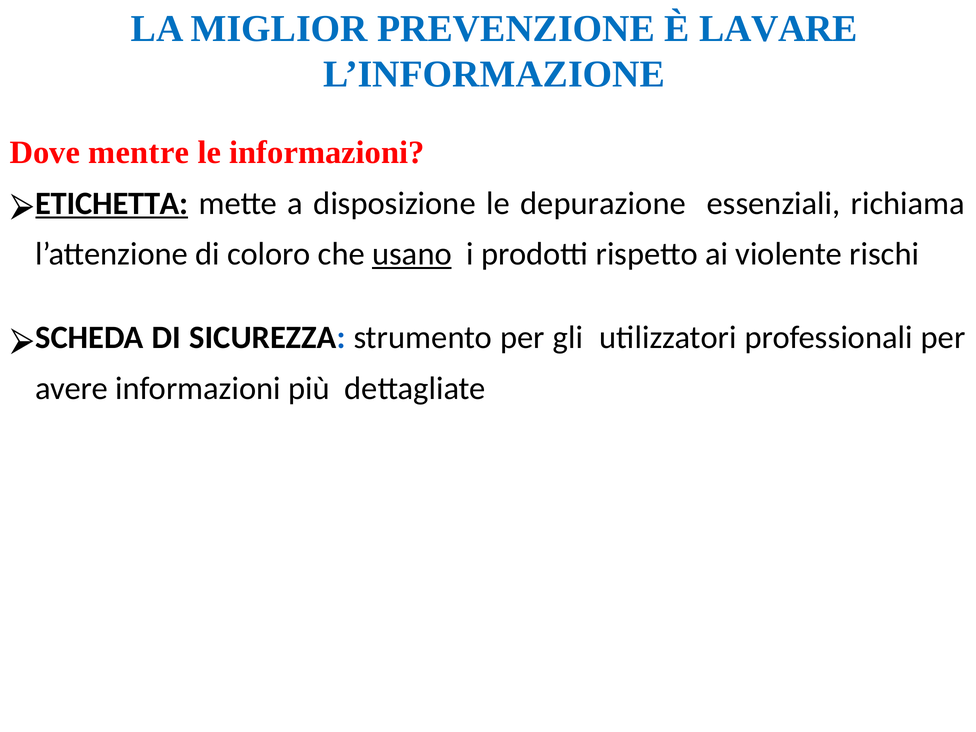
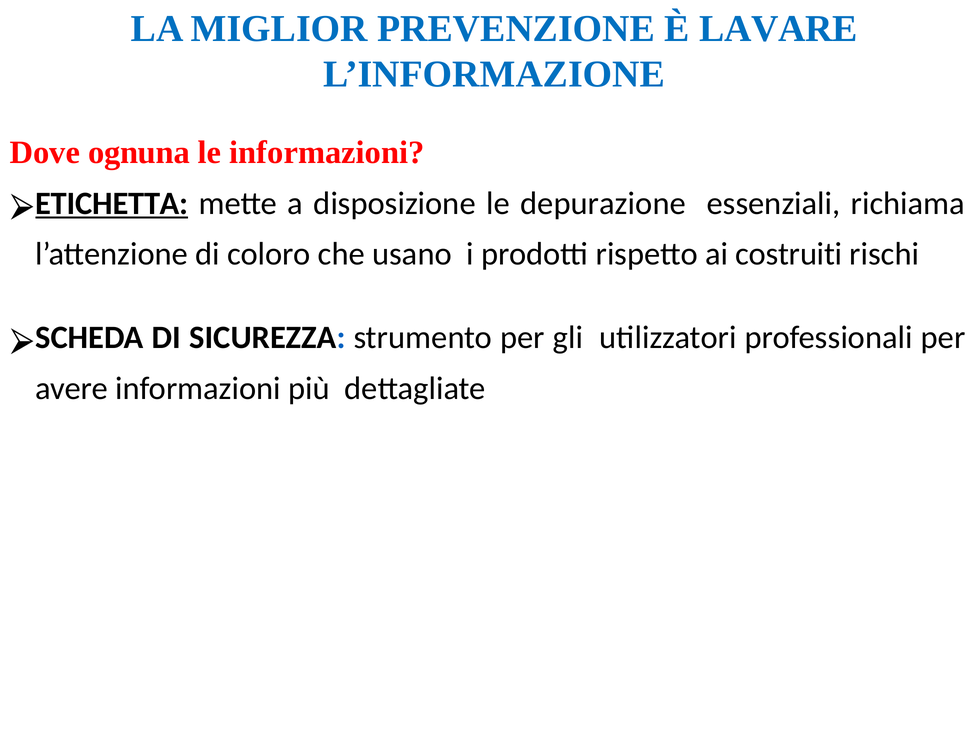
mentre: mentre -> ognuna
usano underline: present -> none
violente: violente -> costruiti
